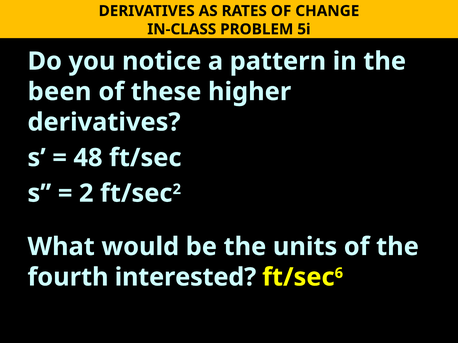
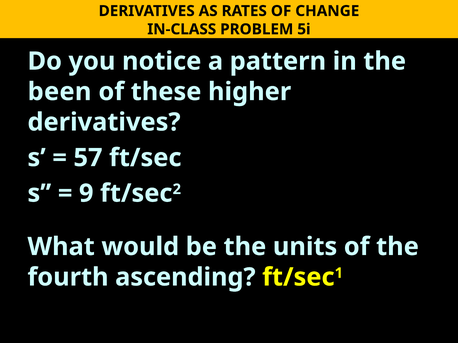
48: 48 -> 57
2 at (86, 194): 2 -> 9
interested: interested -> ascending
6: 6 -> 1
